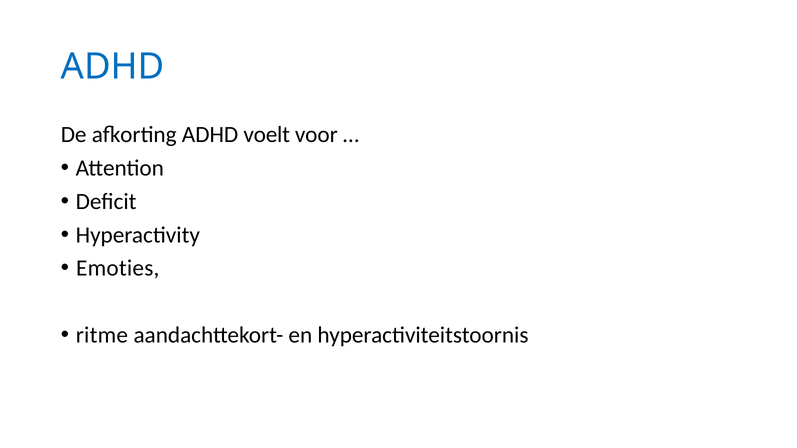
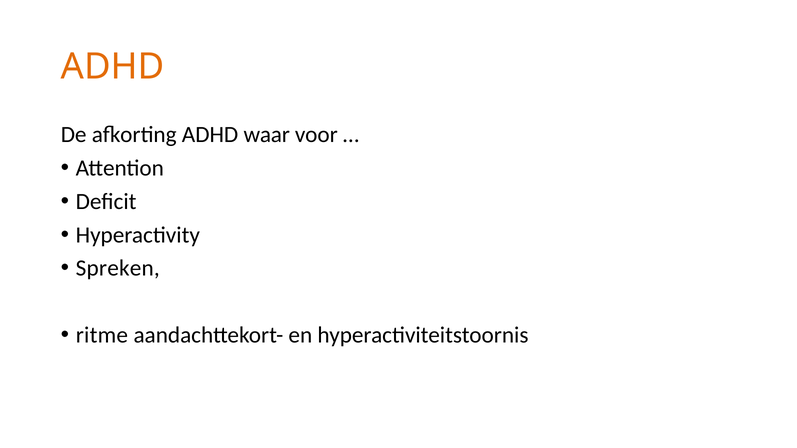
ADHD at (113, 67) colour: blue -> orange
voelt: voelt -> waar
Emoties: Emoties -> Spreken
